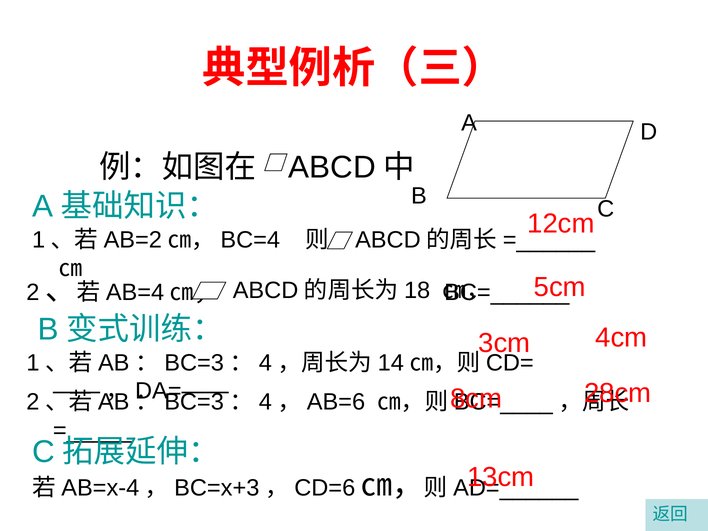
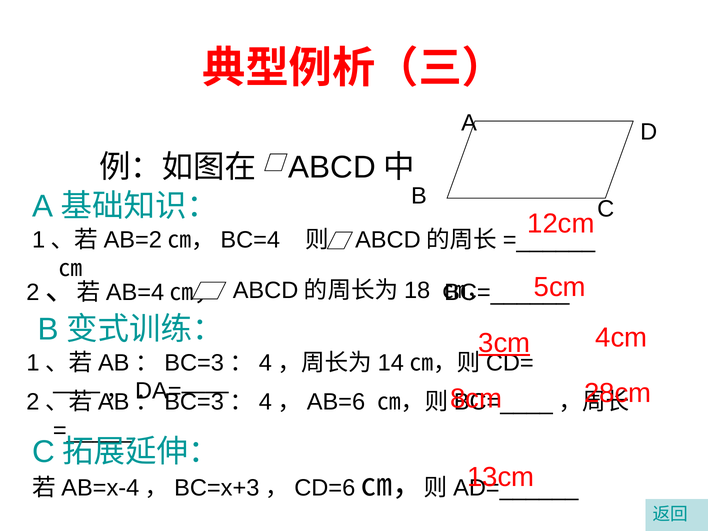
3cm underline: none -> present
